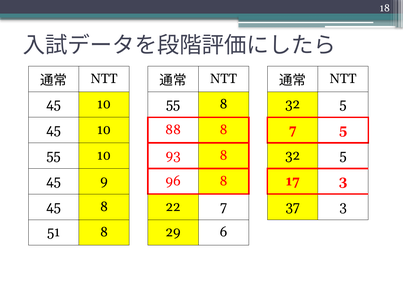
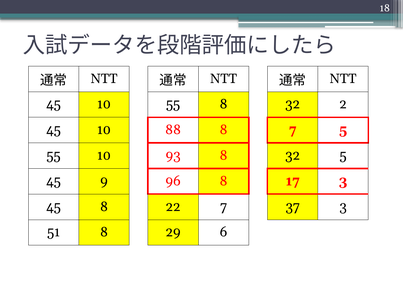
55 8 32 5: 5 -> 2
